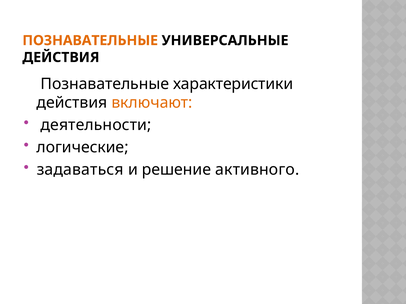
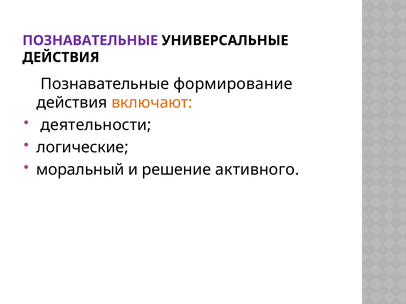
ПОЗНАВАТЕЛЬНЫЕ at (90, 41) colour: orange -> purple
характеристики: характеристики -> формирование
задаваться: задаваться -> моральный
